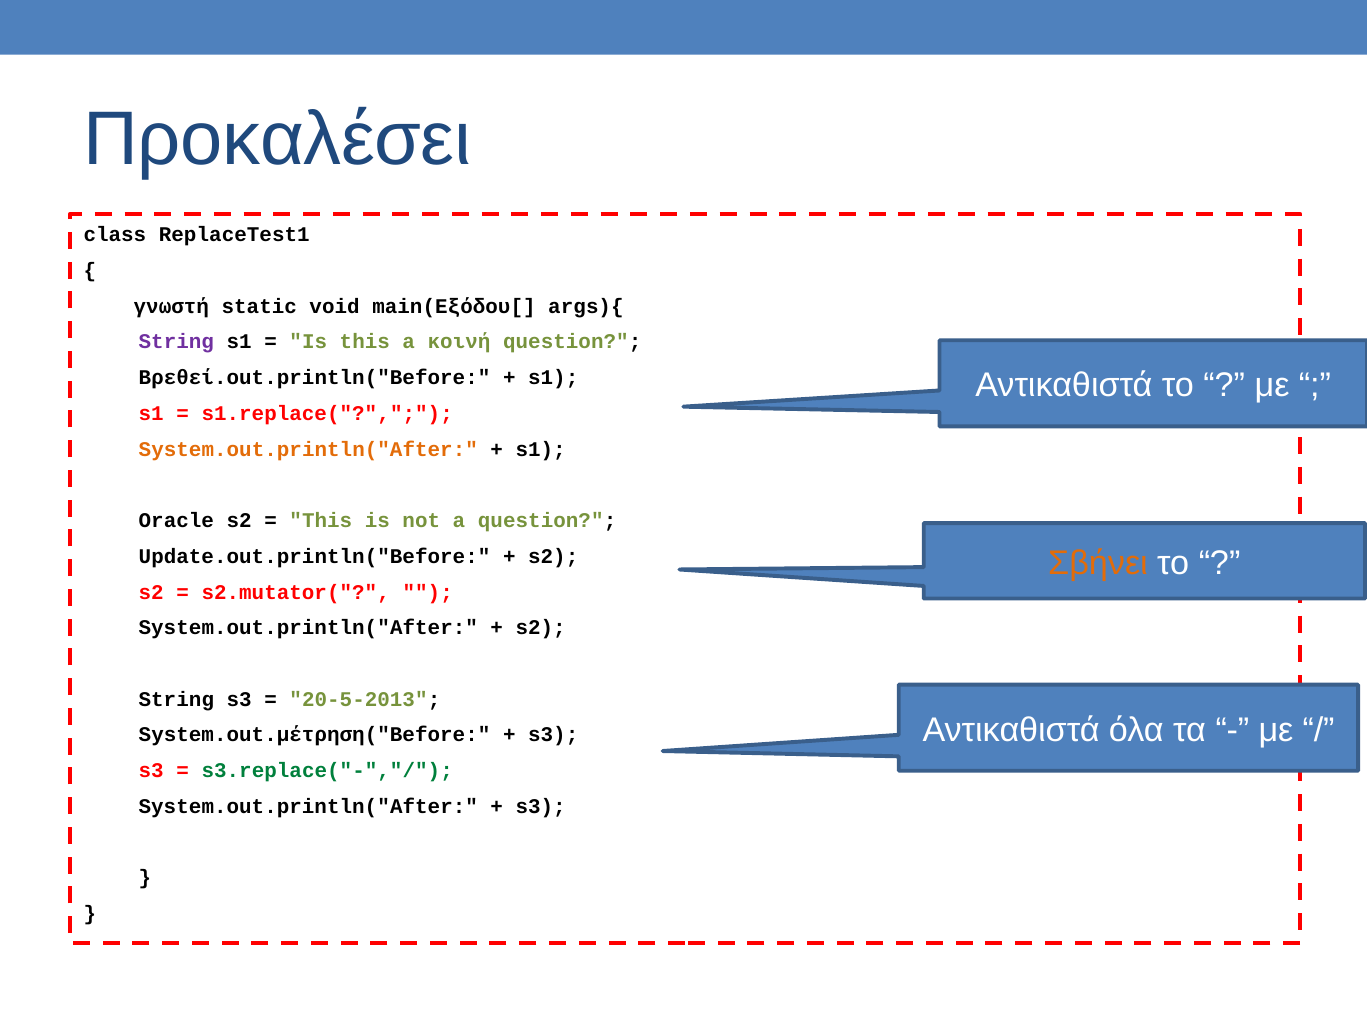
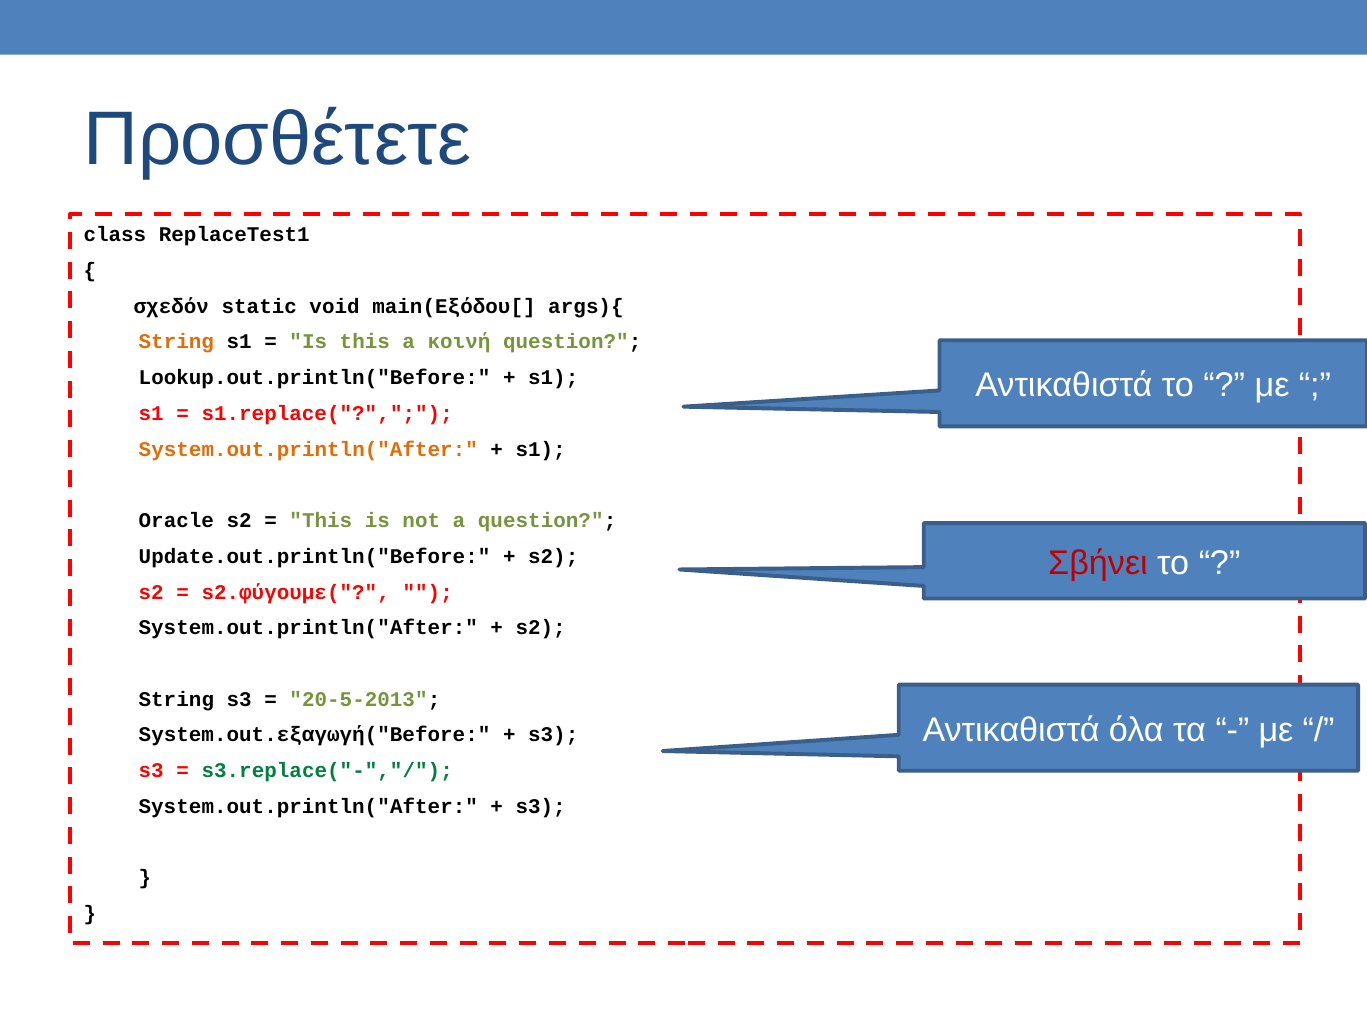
Προκαλέσει: Προκαλέσει -> Προσθέτετε
γνωστή: γνωστή -> σχεδόν
String at (176, 342) colour: purple -> orange
Βρεθεί.out.println("Before: Βρεθεί.out.println("Before -> Lookup.out.println("Before
Σβήνει colour: orange -> red
s2.mutator(: s2.mutator( -> s2.φύγουμε(
System.out.μέτρηση("Before: System.out.μέτρηση("Before -> System.out.εξαγωγή("Before
